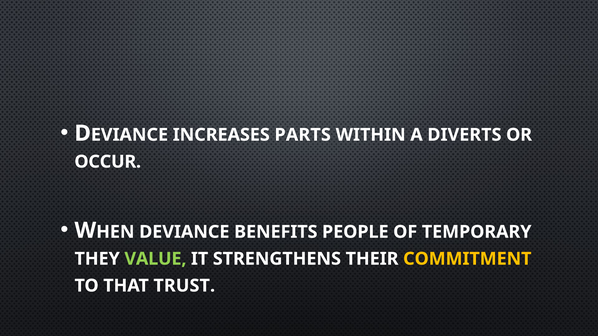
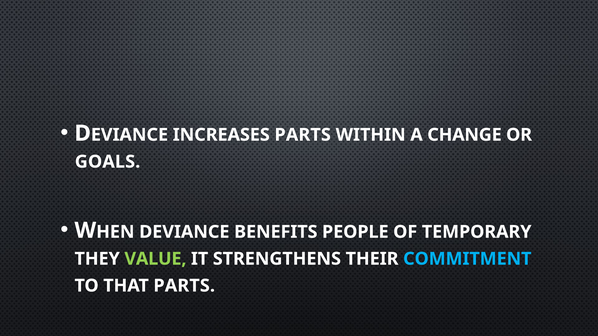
DIVERTS: DIVERTS -> CHANGE
OCCUR: OCCUR -> GOALS
COMMITMENT colour: yellow -> light blue
THAT TRUST: TRUST -> PARTS
